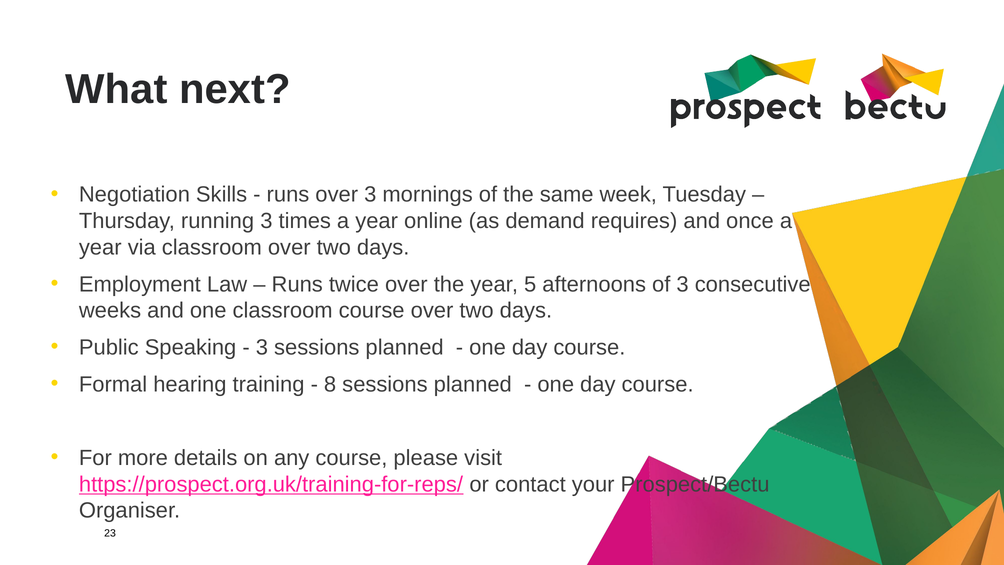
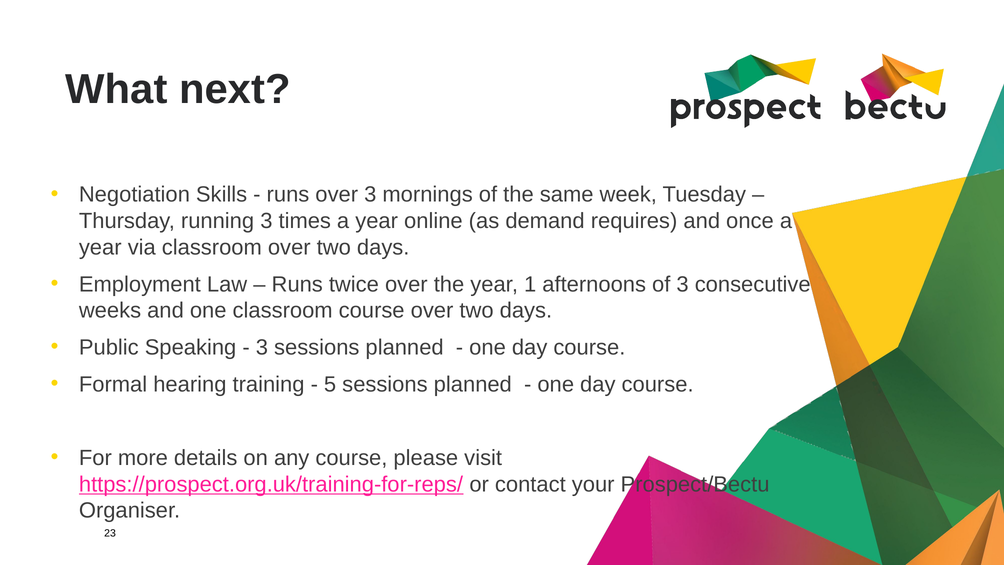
5: 5 -> 1
8: 8 -> 5
